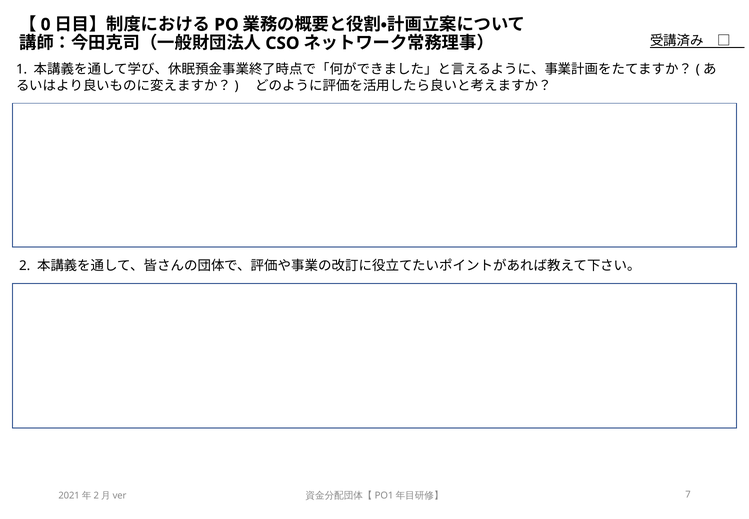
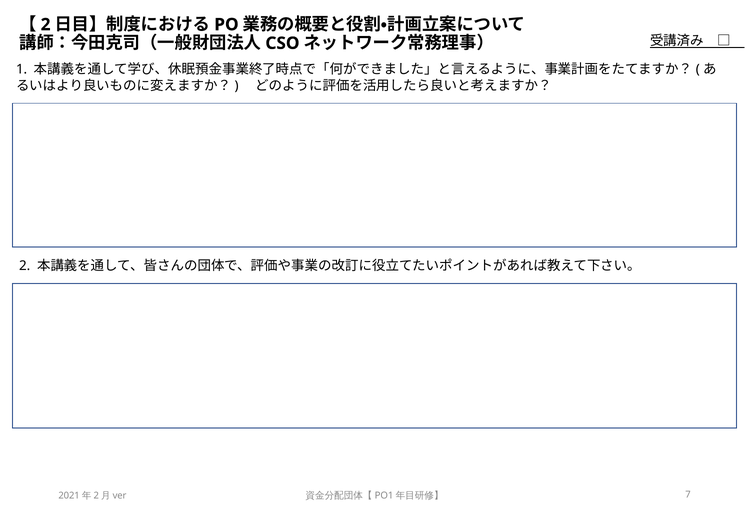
0 at (46, 25): 0 -> 2
